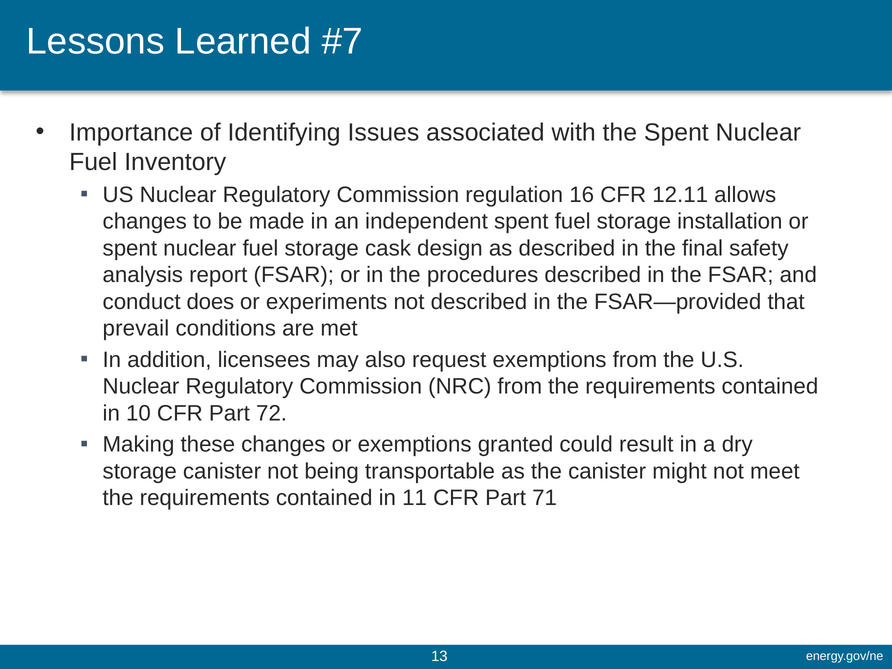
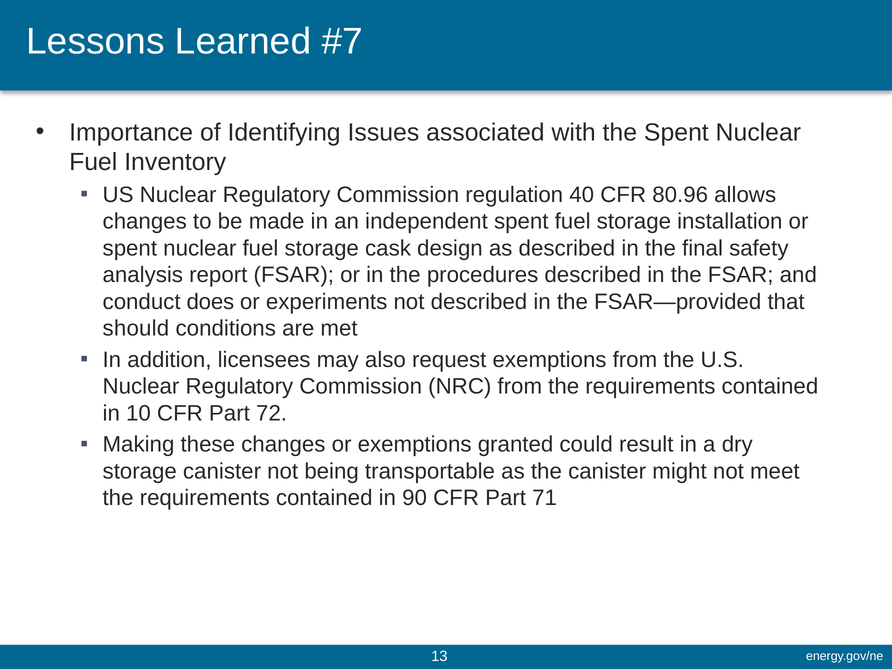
16: 16 -> 40
12.11: 12.11 -> 80.96
prevail: prevail -> should
11: 11 -> 90
